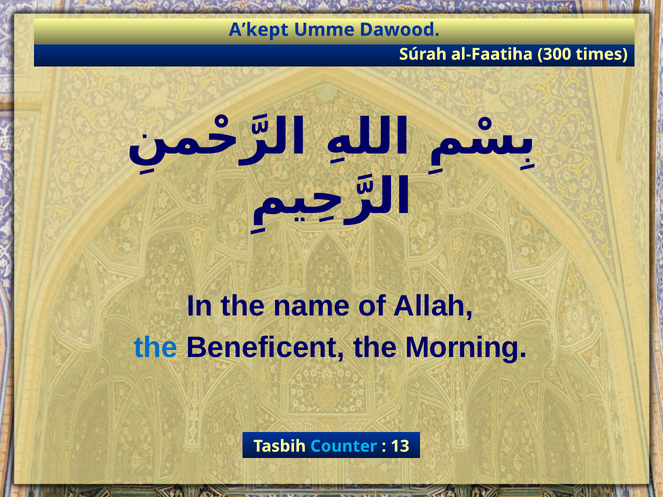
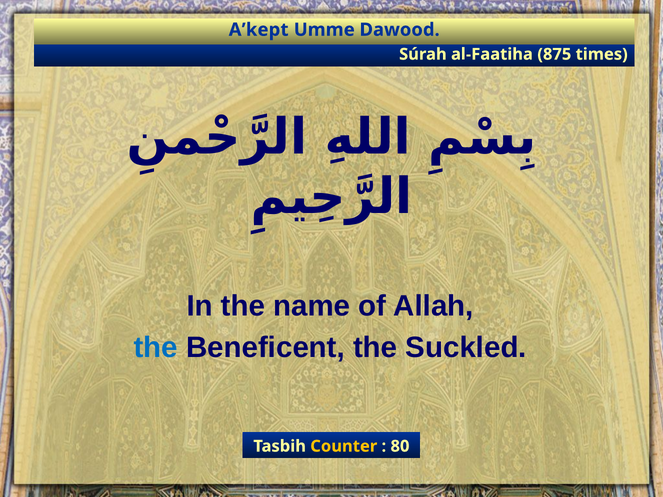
300: 300 -> 875
Morning: Morning -> Suckled
Counter colour: light blue -> yellow
13: 13 -> 80
